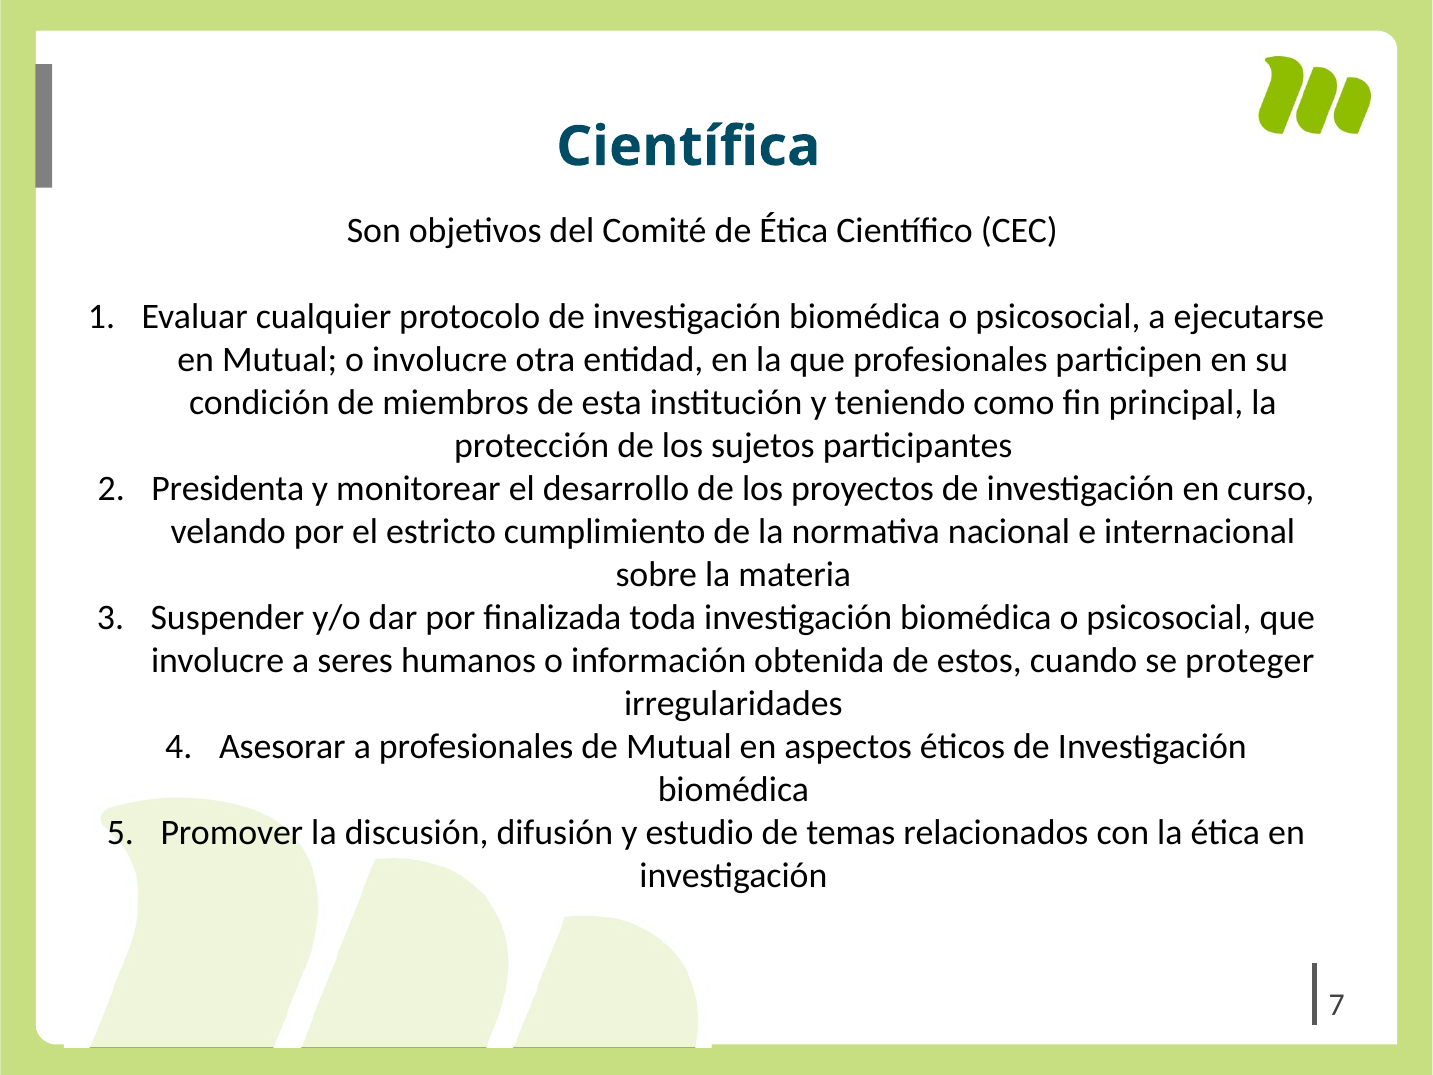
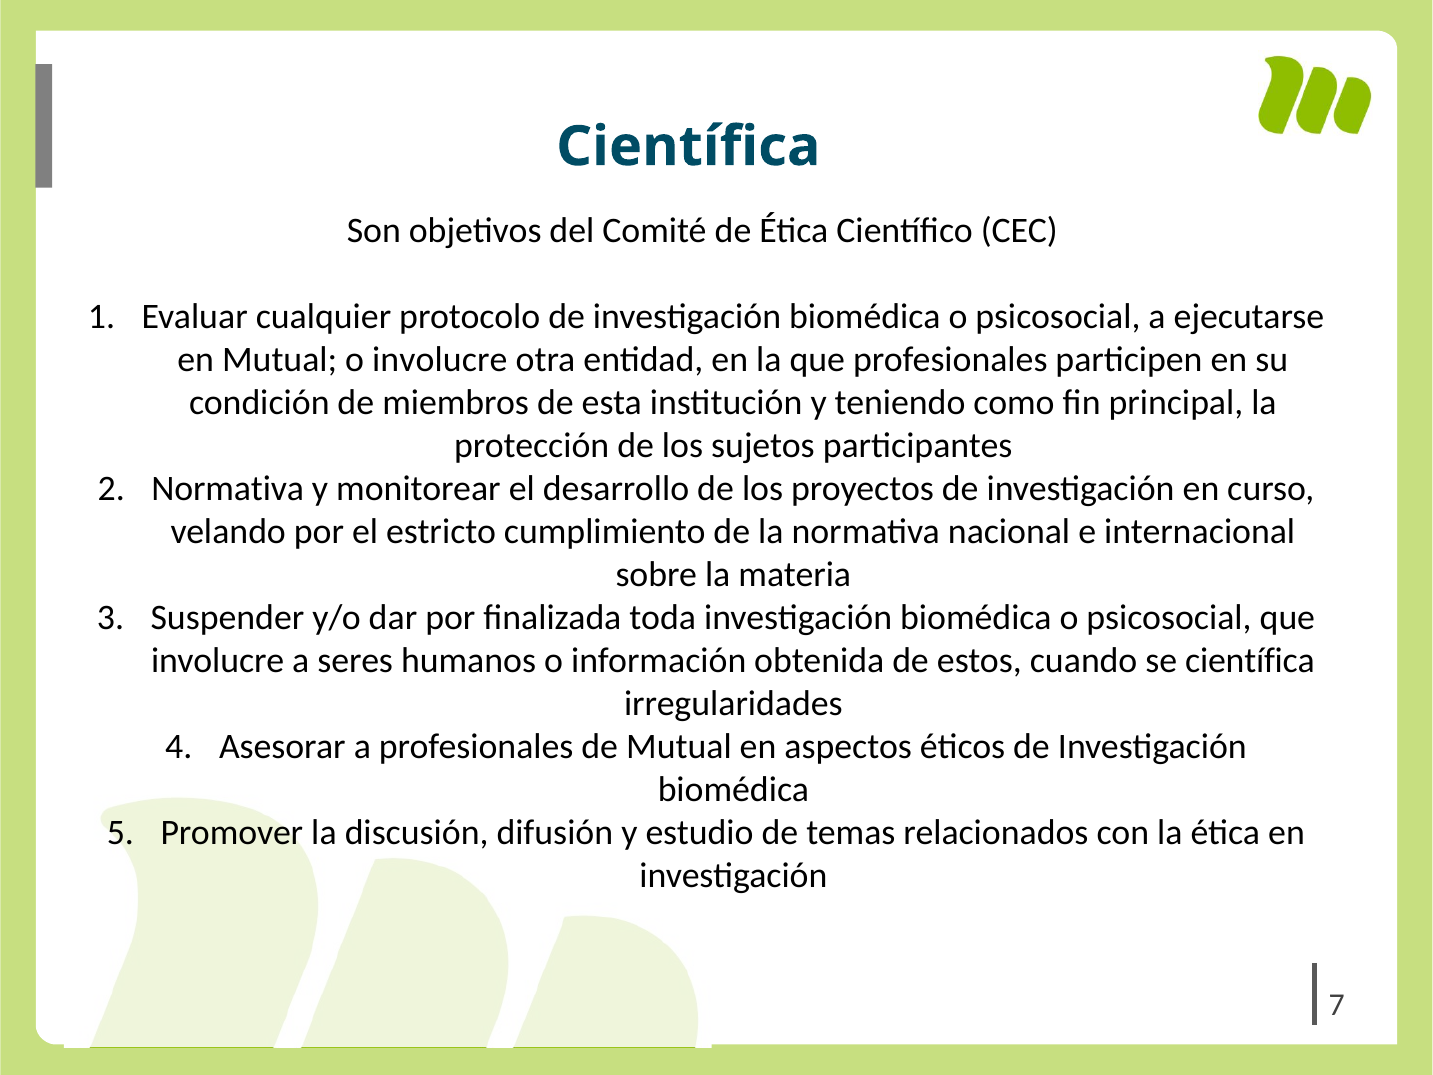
Presidenta at (228, 489): Presidenta -> Normativa
se proteger: proteger -> científica
